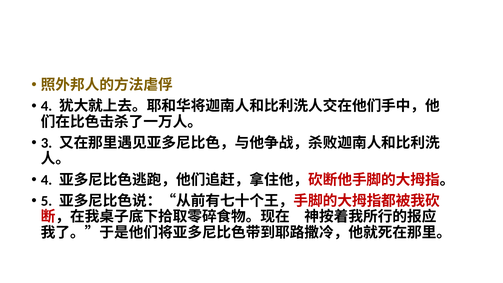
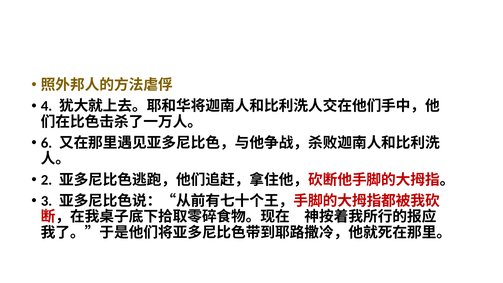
3: 3 -> 6
4 at (47, 180): 4 -> 2
5: 5 -> 3
